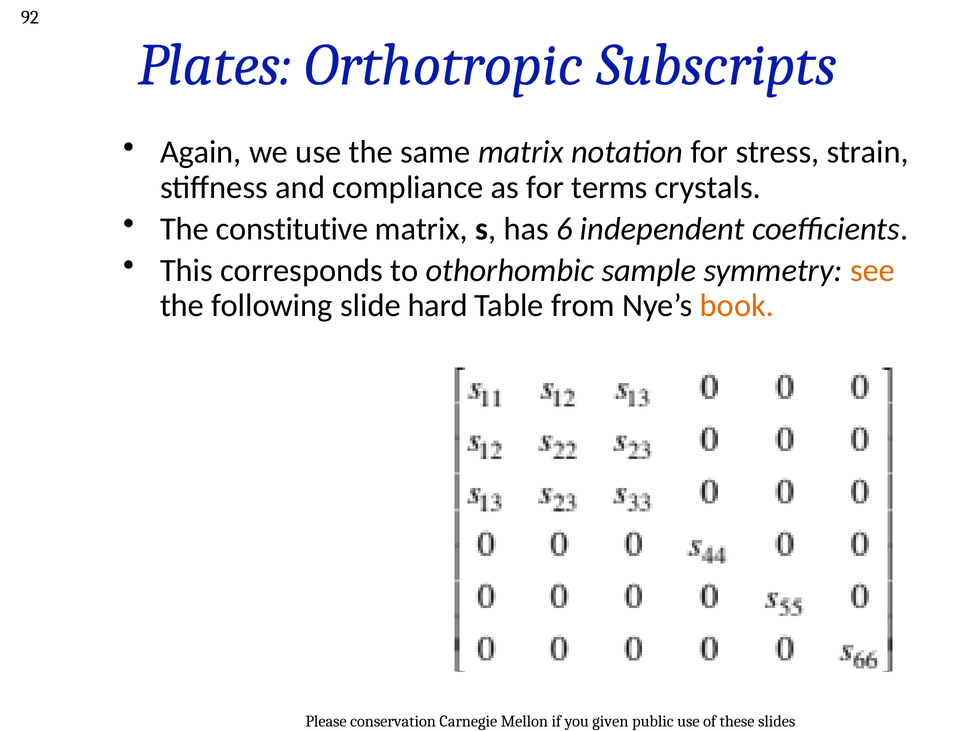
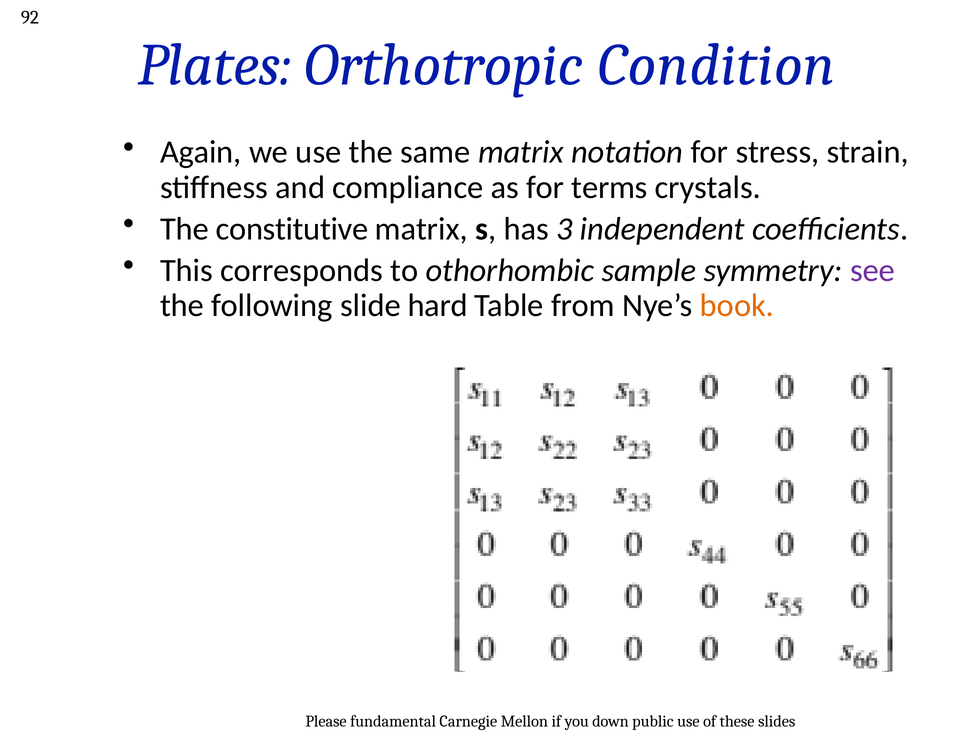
Subscripts: Subscripts -> Condition
6: 6 -> 3
see colour: orange -> purple
conservation: conservation -> fundamental
given: given -> down
